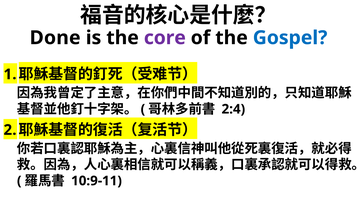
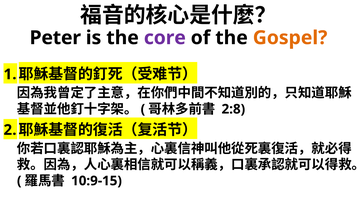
Done: Done -> Peter
Gospel colour: blue -> orange
2:4: 2:4 -> 2:8
10:9-11: 10:9-11 -> 10:9-15
